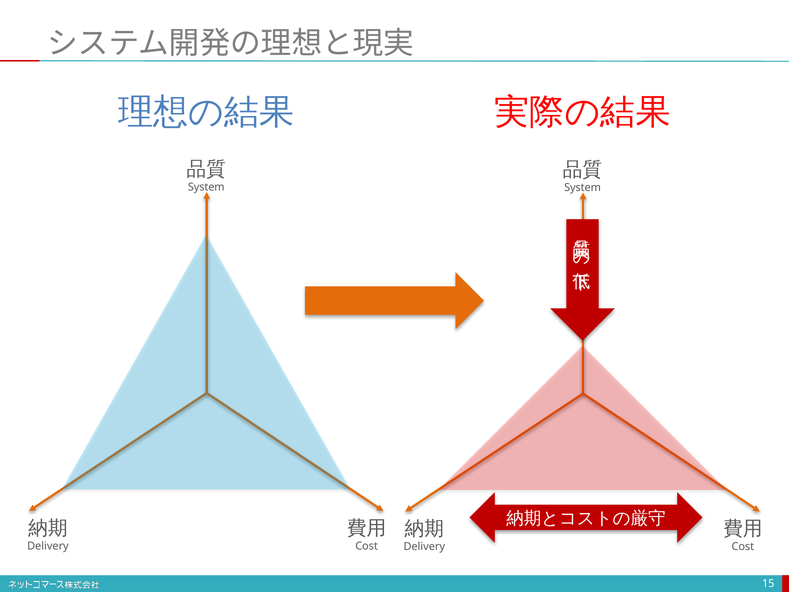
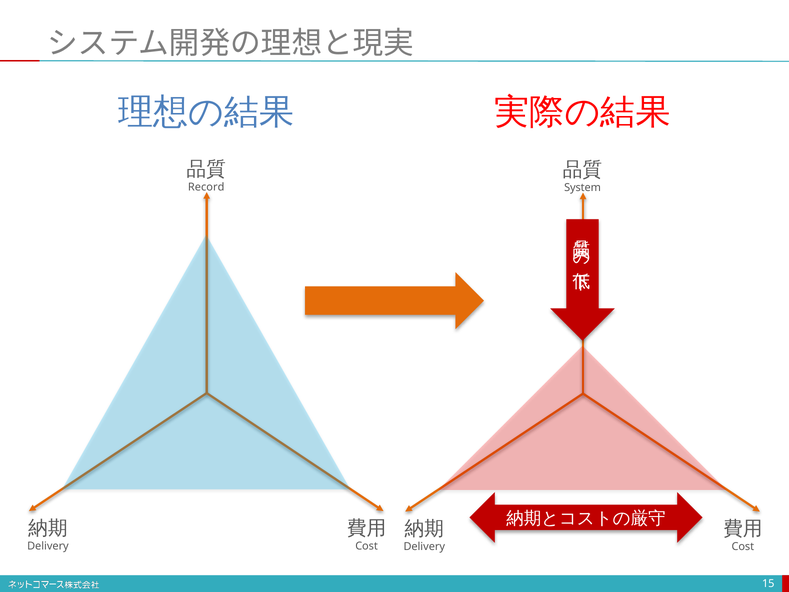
System at (206, 187): System -> Record
